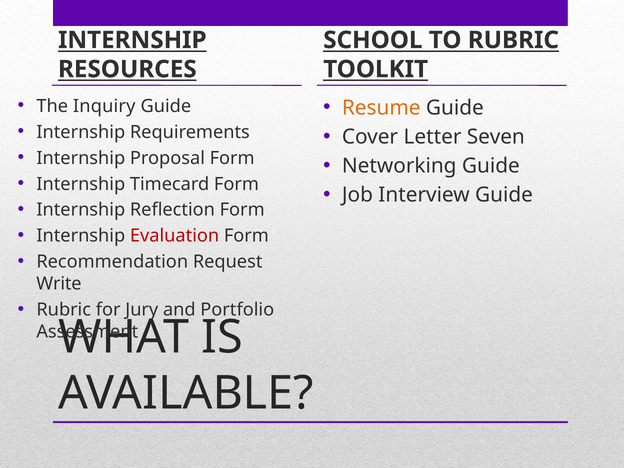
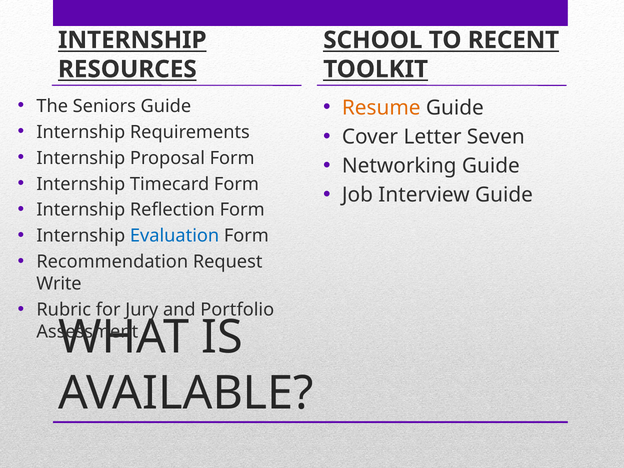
TO RUBRIC: RUBRIC -> RECENT
Inquiry: Inquiry -> Seniors
Evaluation colour: red -> blue
